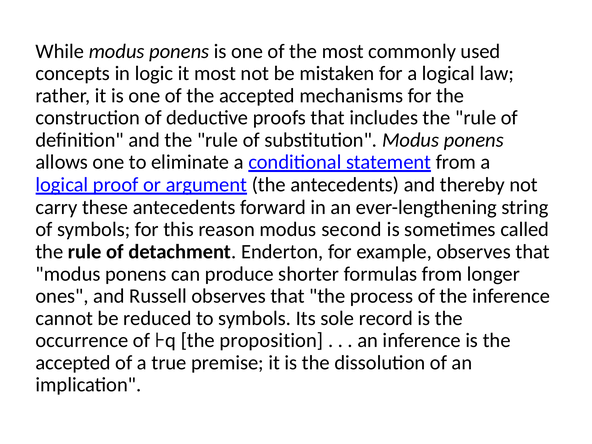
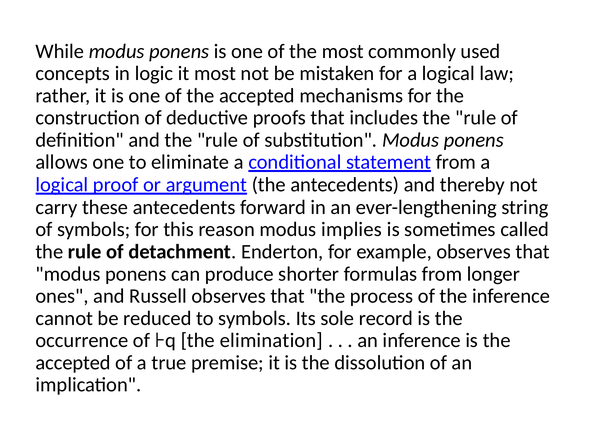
second: second -> implies
proposition: proposition -> elimination
